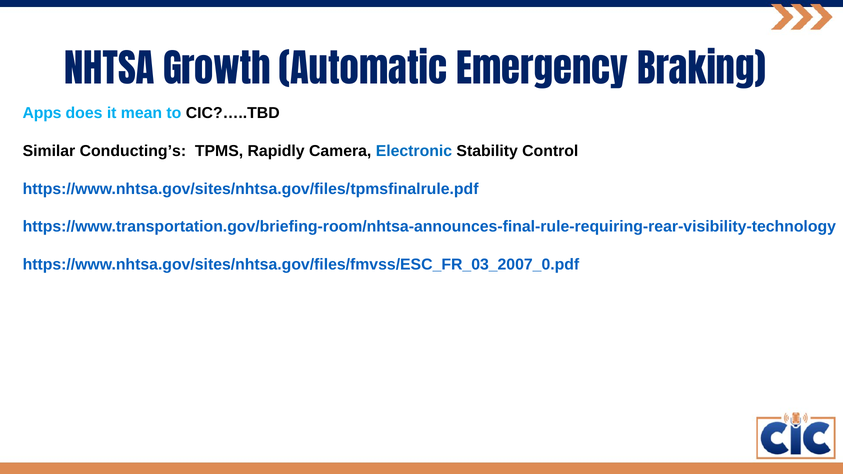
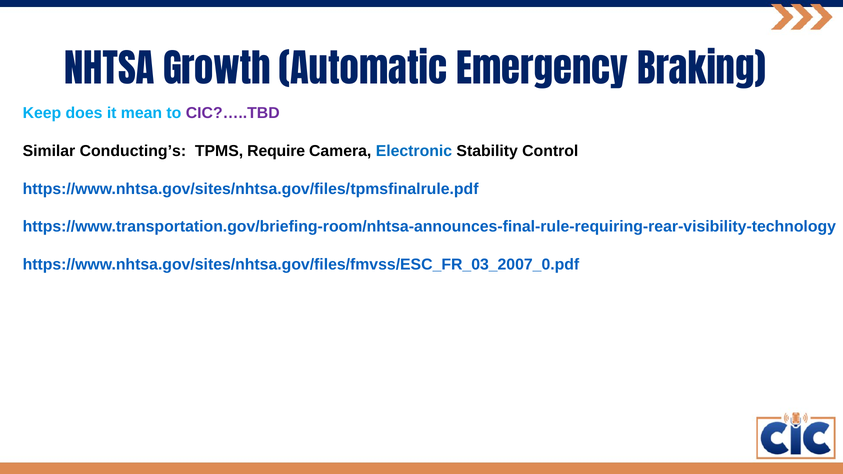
Apps: Apps -> Keep
CIC?…..TBD colour: black -> purple
Rapidly: Rapidly -> Require
